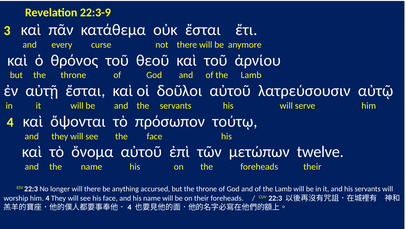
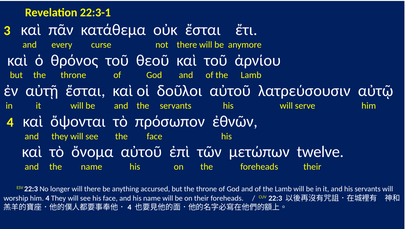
22:3-9: 22:3-9 -> 22:3-1
τούτῳ: τούτῳ -> ἐθνῶν
